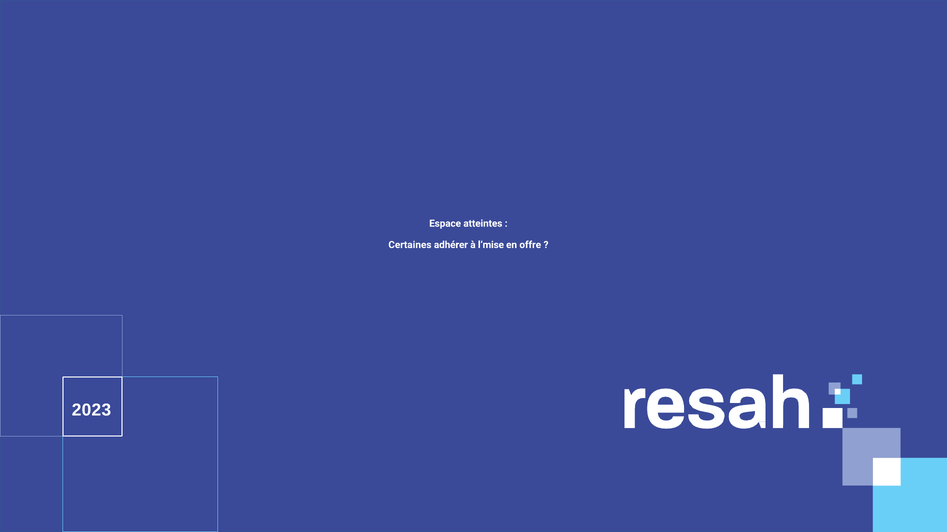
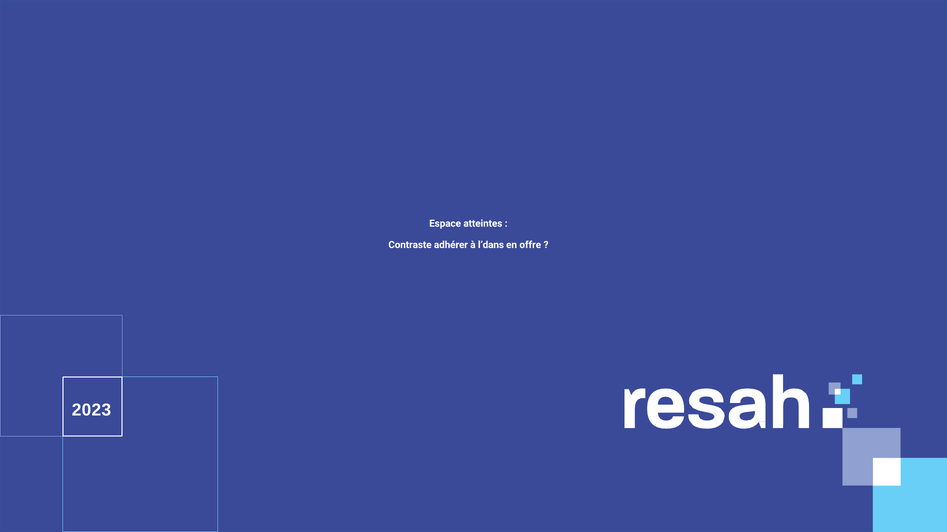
Certaines: Certaines -> Contraste
l’mise: l’mise -> l’dans
